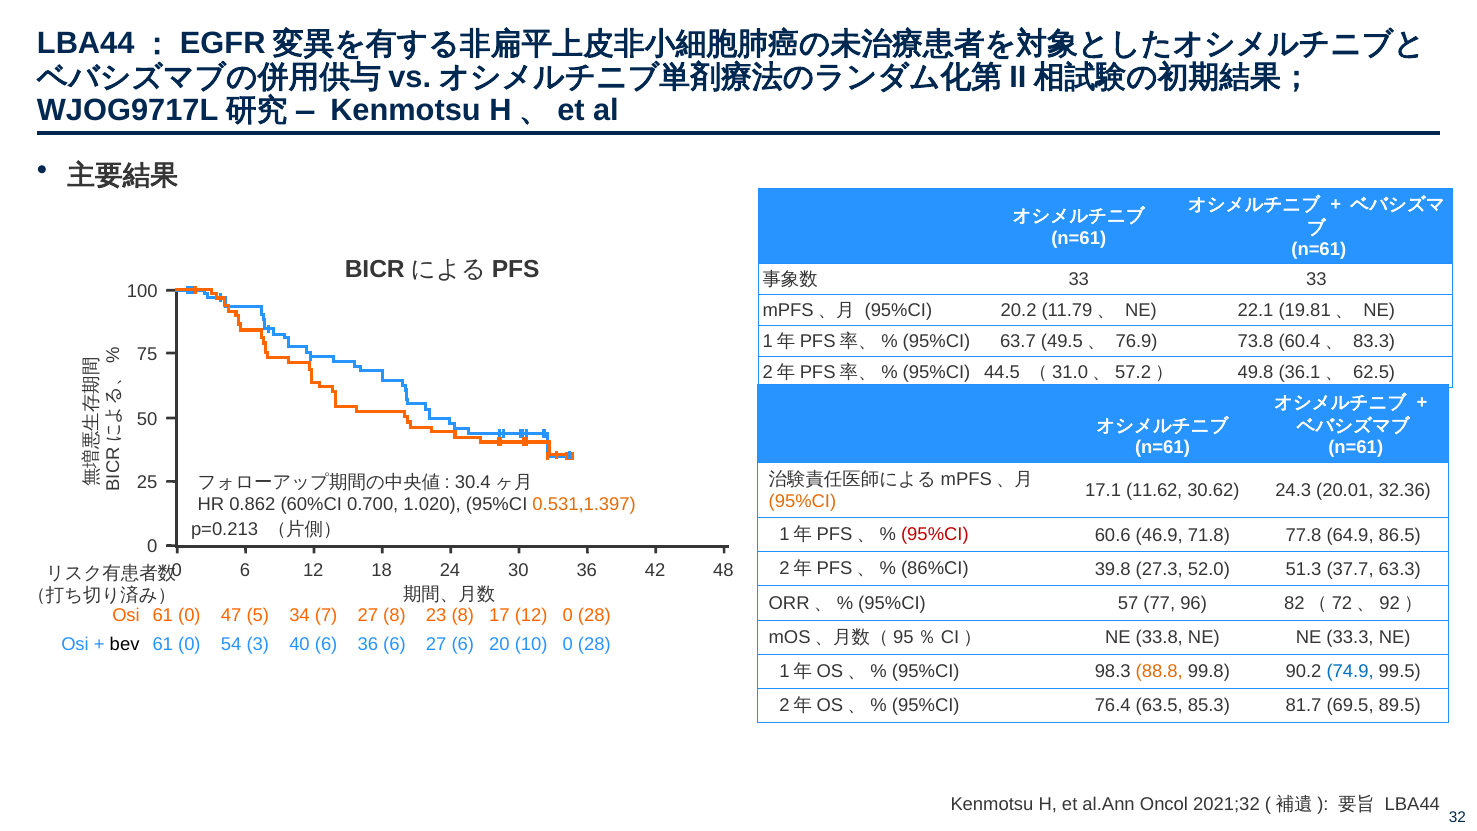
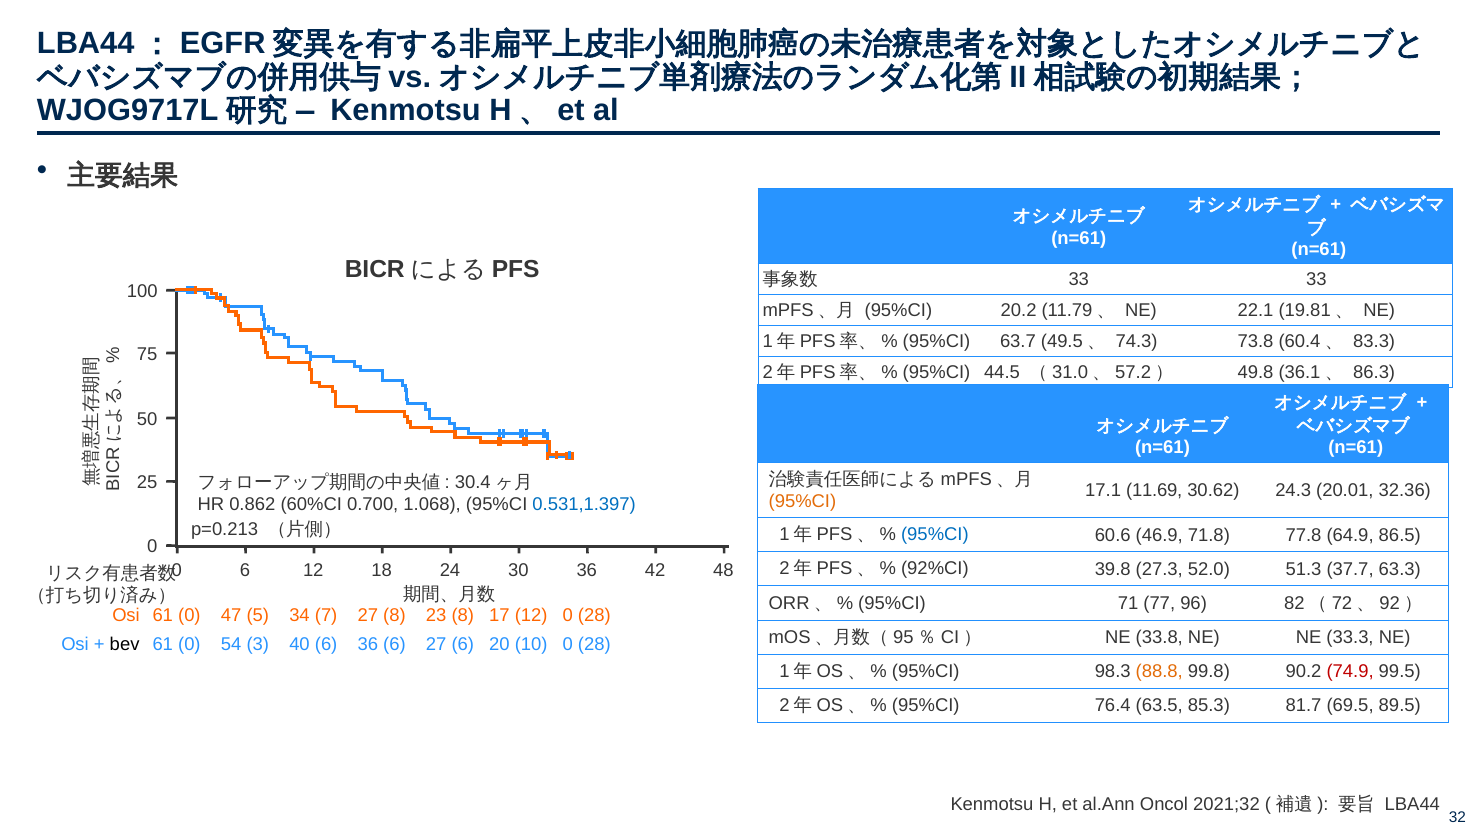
76.9: 76.9 -> 74.3
62.5: 62.5 -> 86.3
11.62: 11.62 -> 11.69
1.020: 1.020 -> 1.068
0.531,1.397 colour: orange -> blue
95%CI at (935, 535) colour: red -> blue
86%CI: 86%CI -> 92%CI
57: 57 -> 71
74.9 colour: blue -> red
